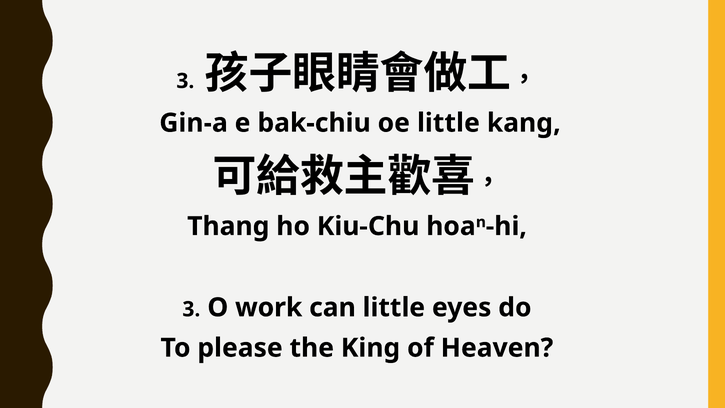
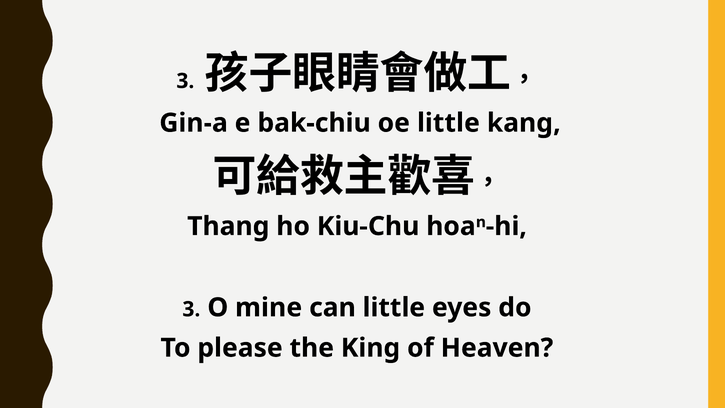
work: work -> mine
